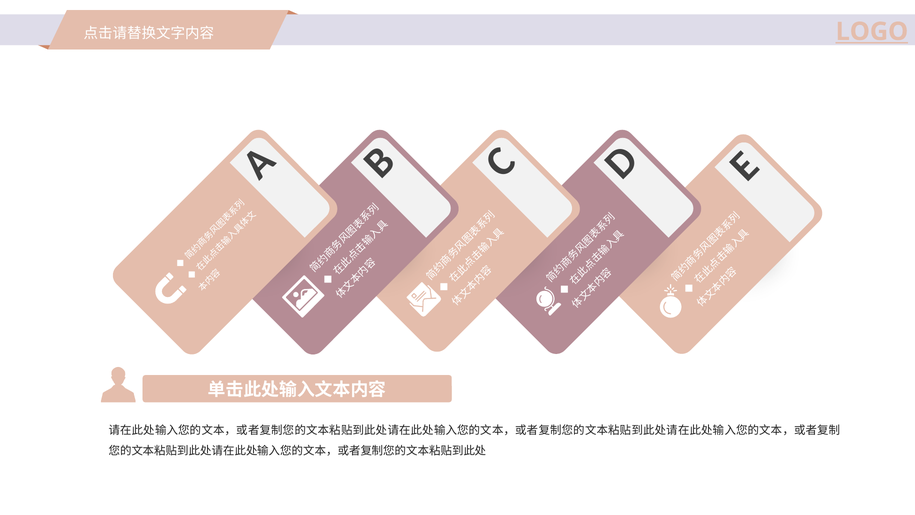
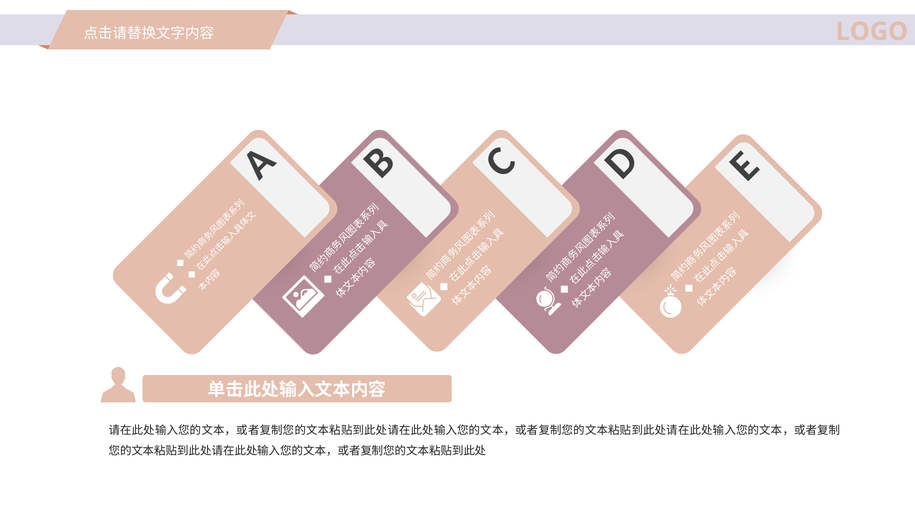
LOGO underline: present -> none
